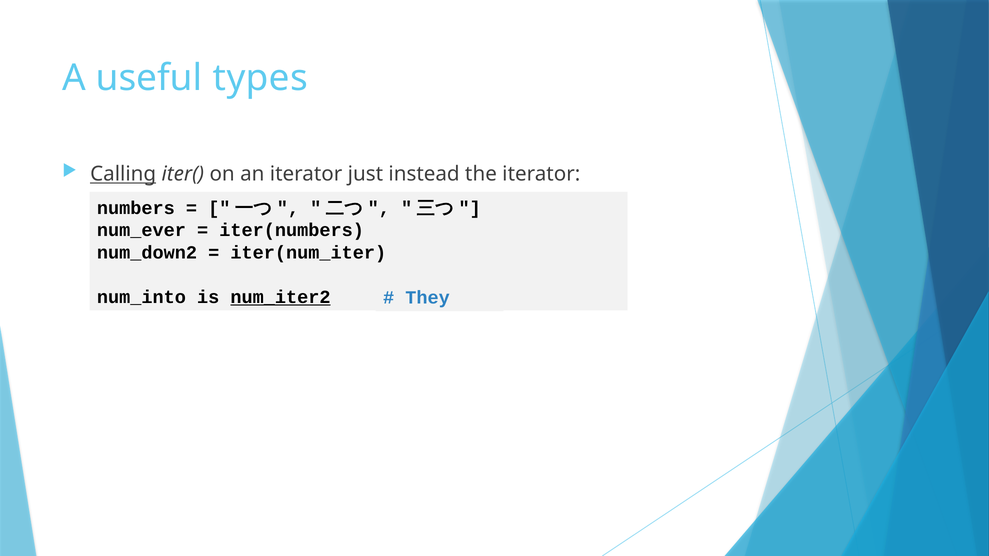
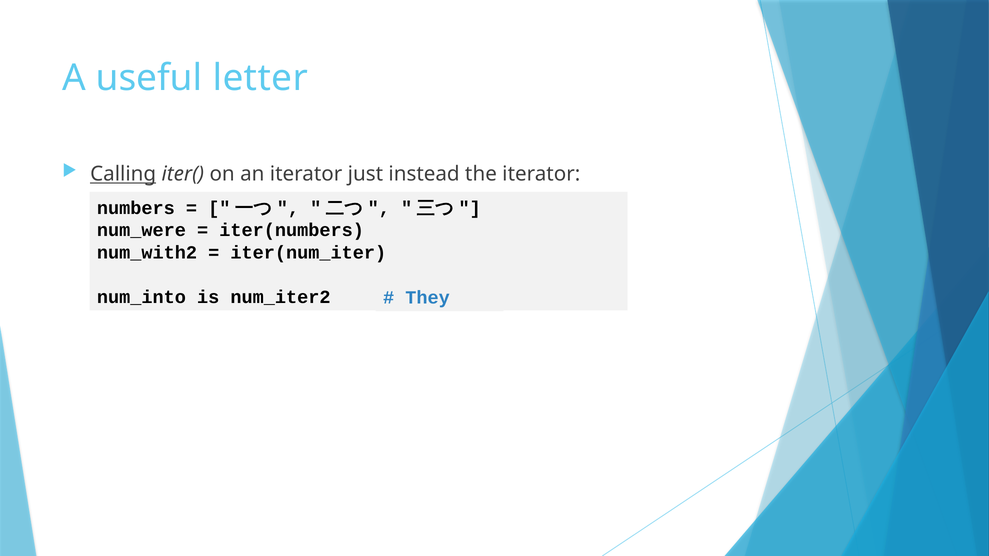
types: types -> letter
num_ever: num_ever -> num_were
num_down2: num_down2 -> num_with2
num_iter2 underline: present -> none
